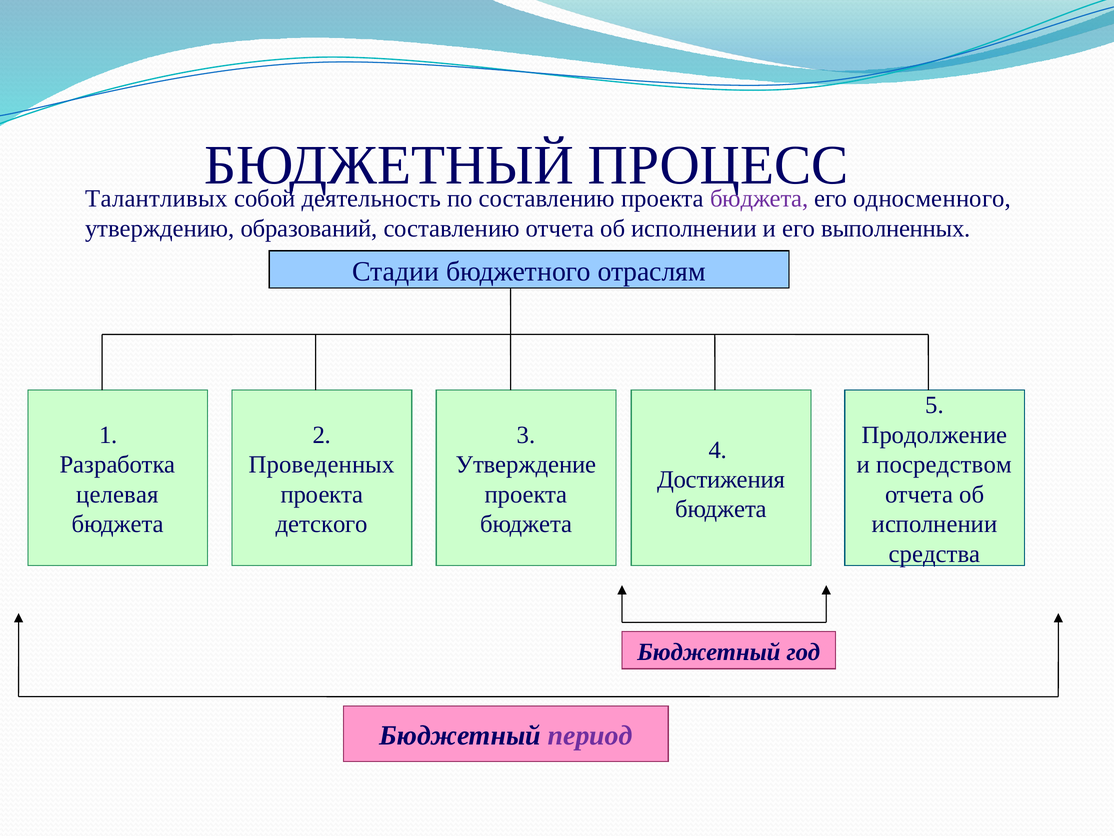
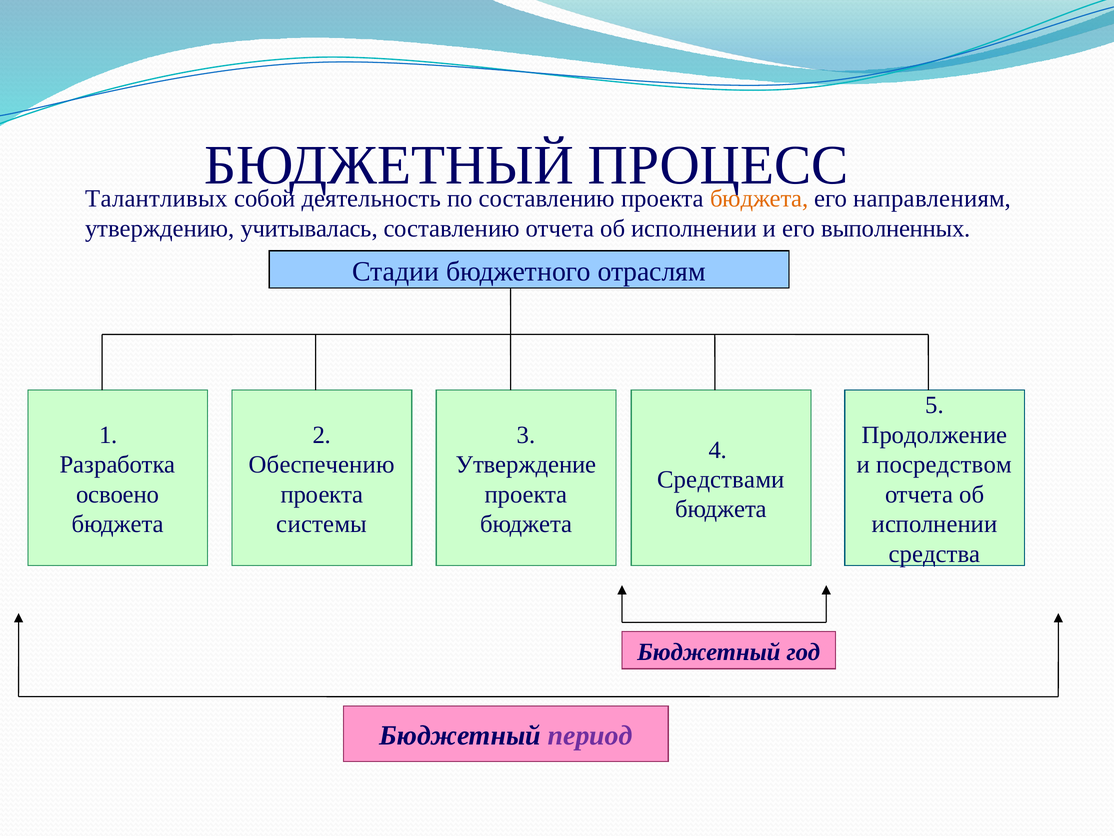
бюджета at (759, 199) colour: purple -> orange
односменного: односменного -> направлениям
образований: образований -> учитывалась
Проведенных: Проведенных -> Обеспечению
Достижения: Достижения -> Средствами
целевая: целевая -> освоено
детского: детского -> системы
